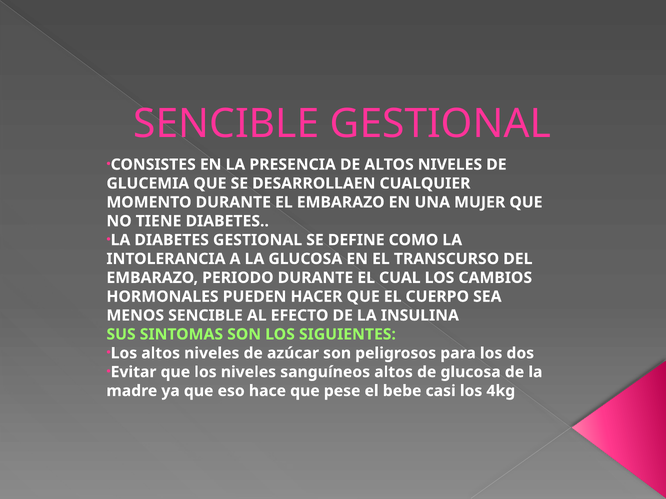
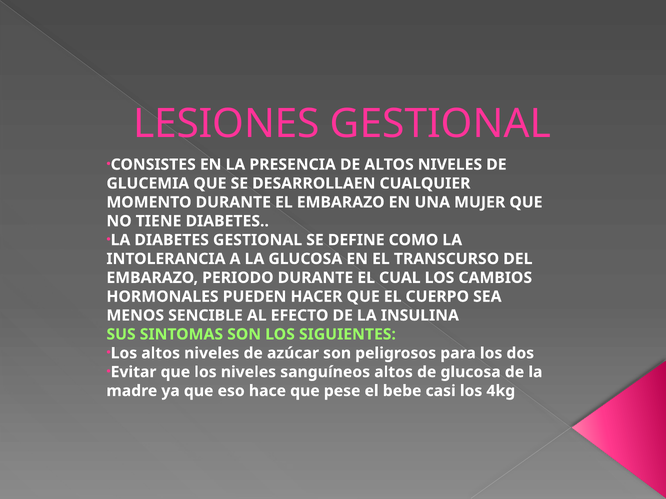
SENCIBLE at (226, 124): SENCIBLE -> LESIONES
